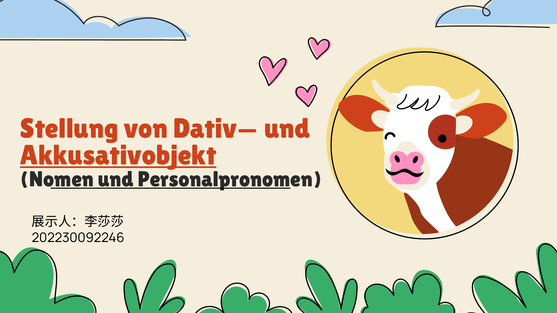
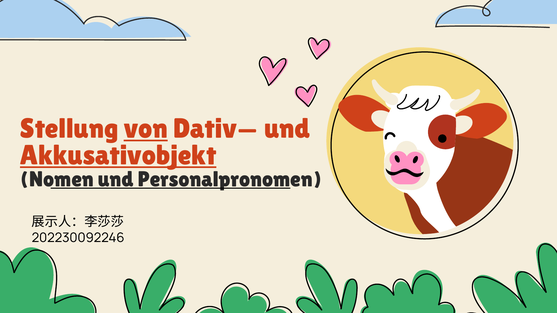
von underline: none -> present
